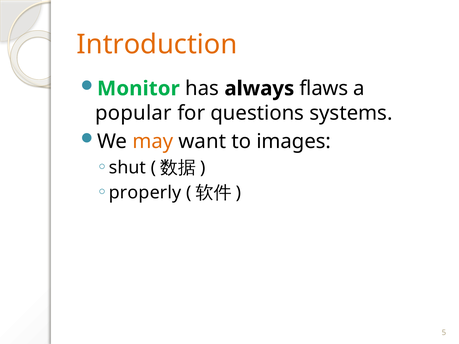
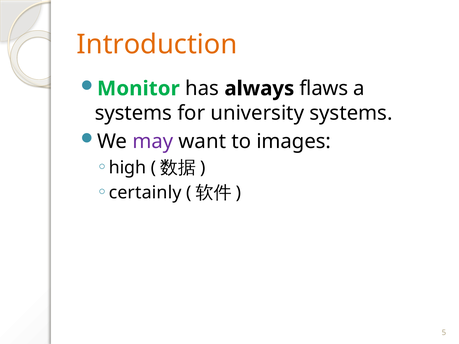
popular at (133, 113): popular -> systems
questions: questions -> university
may colour: orange -> purple
shut: shut -> high
properly: properly -> certainly
